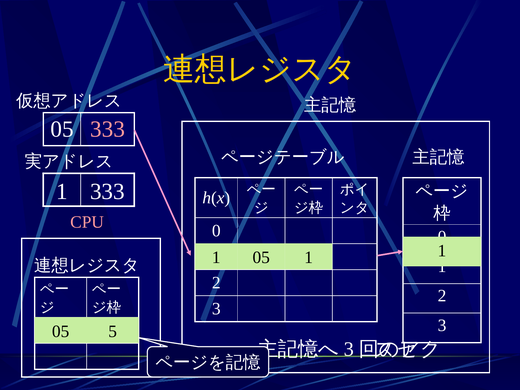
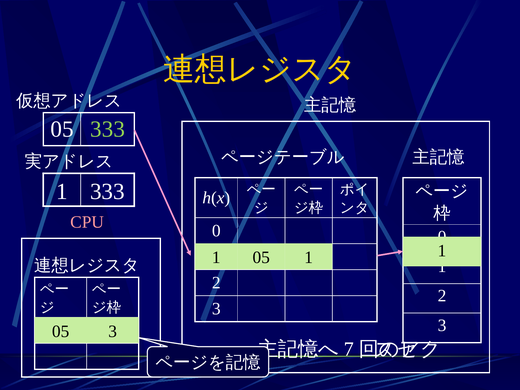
333 at (108, 129) colour: pink -> light green
05 5: 5 -> 3
3 at (349, 349): 3 -> 7
